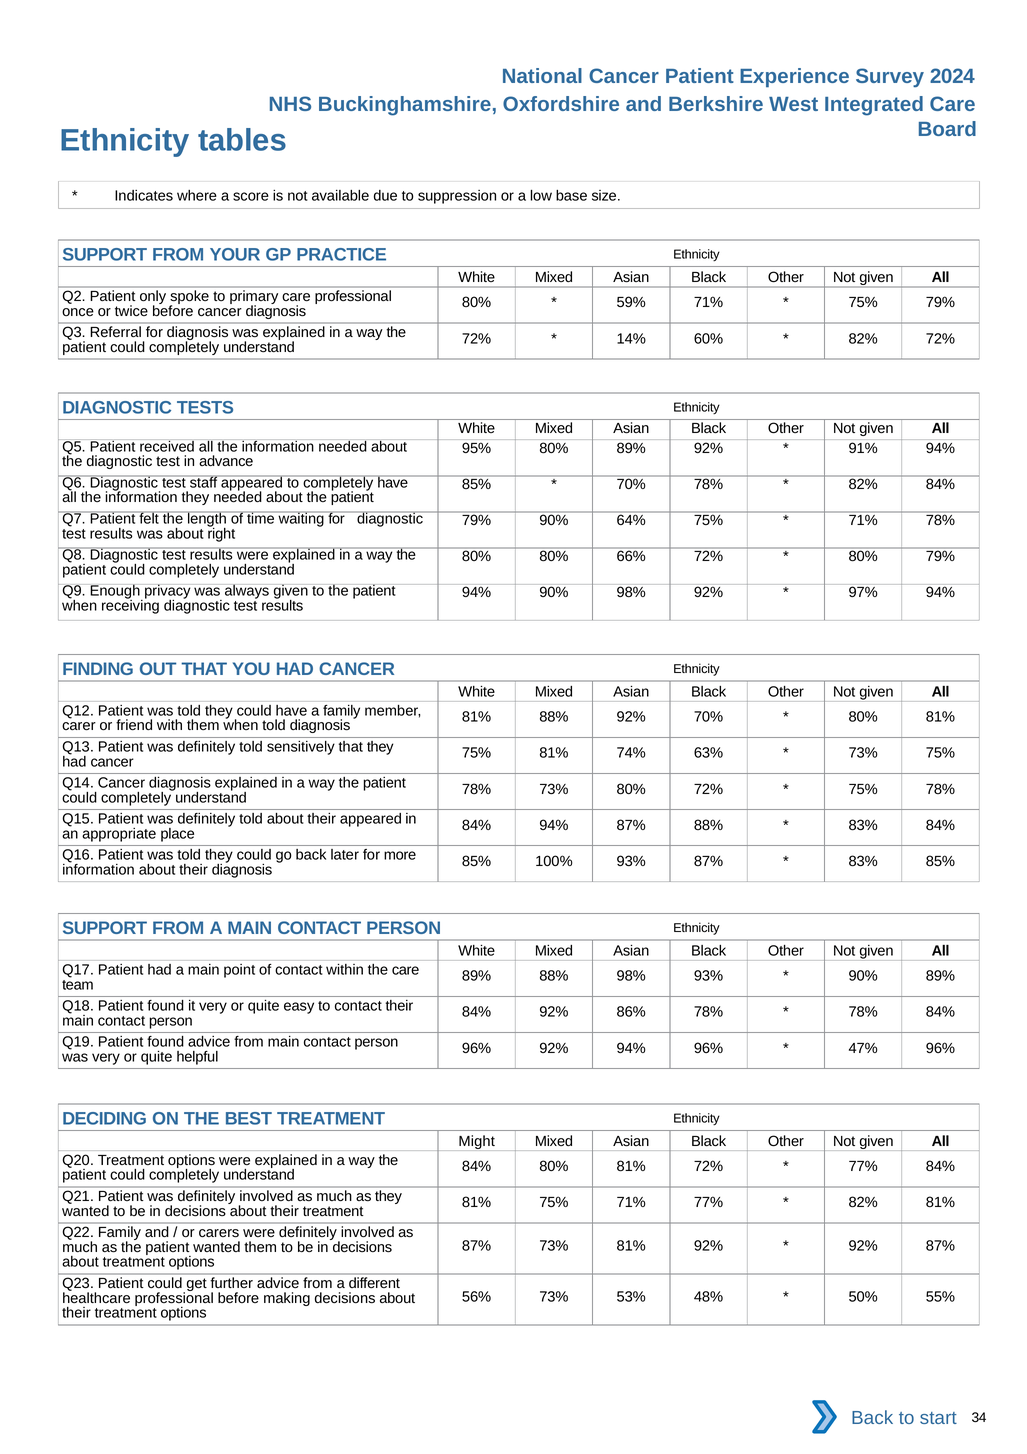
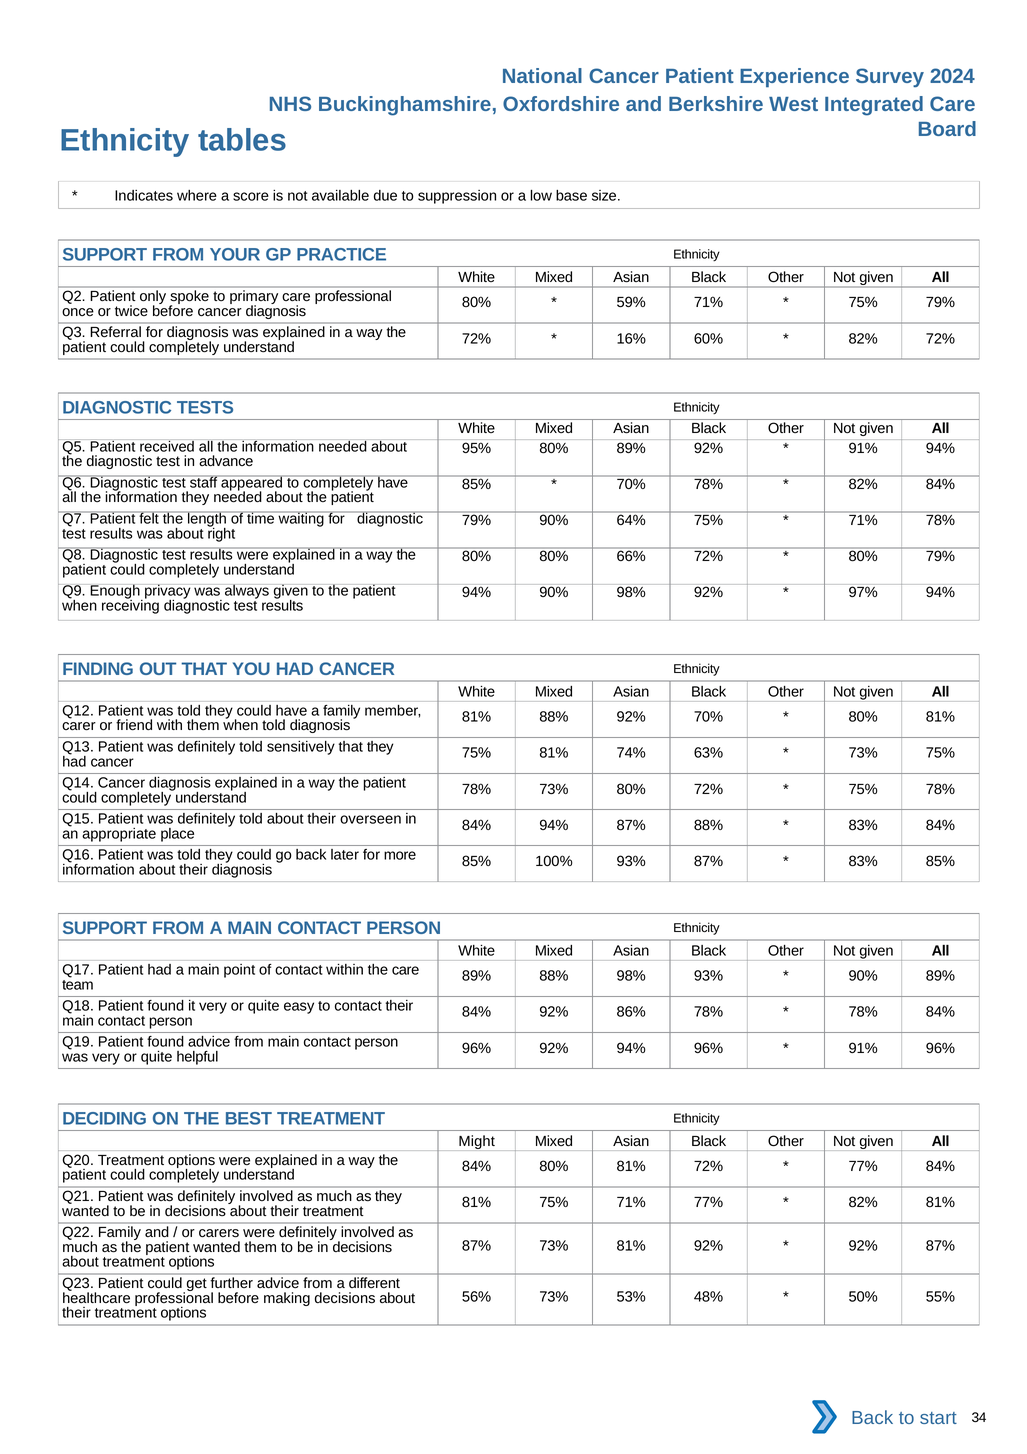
14%: 14% -> 16%
their appeared: appeared -> overseen
47% at (863, 1048): 47% -> 91%
